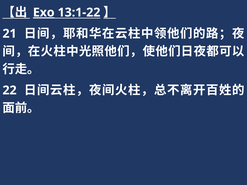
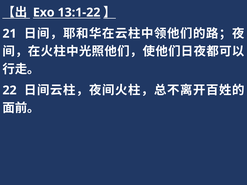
Exo underline: present -> none
